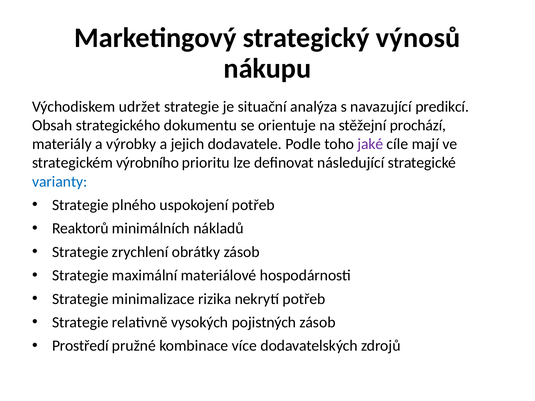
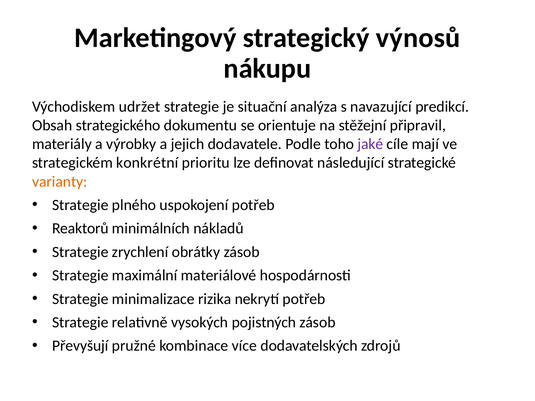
prochází: prochází -> připravil
výrobního: výrobního -> konkrétní
varianty colour: blue -> orange
Prostředí: Prostředí -> Převyšují
